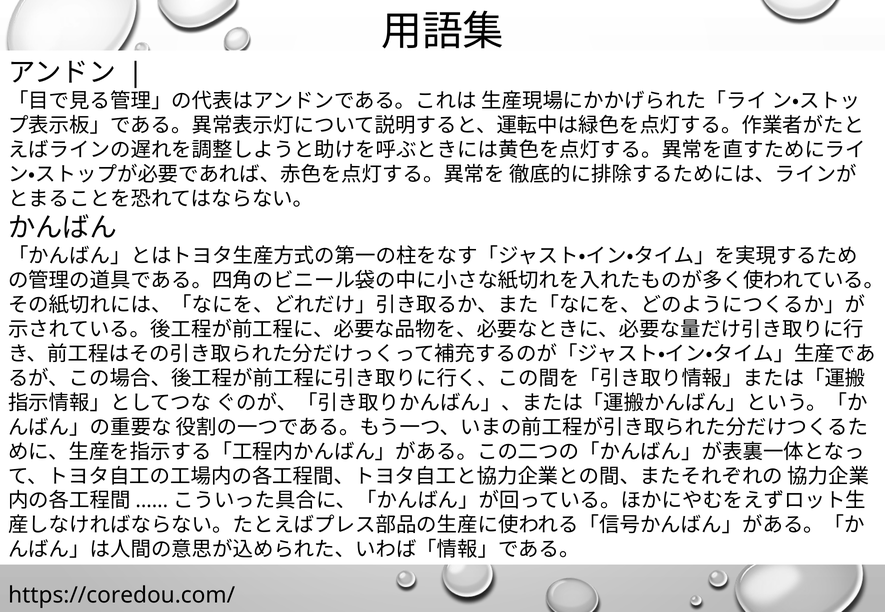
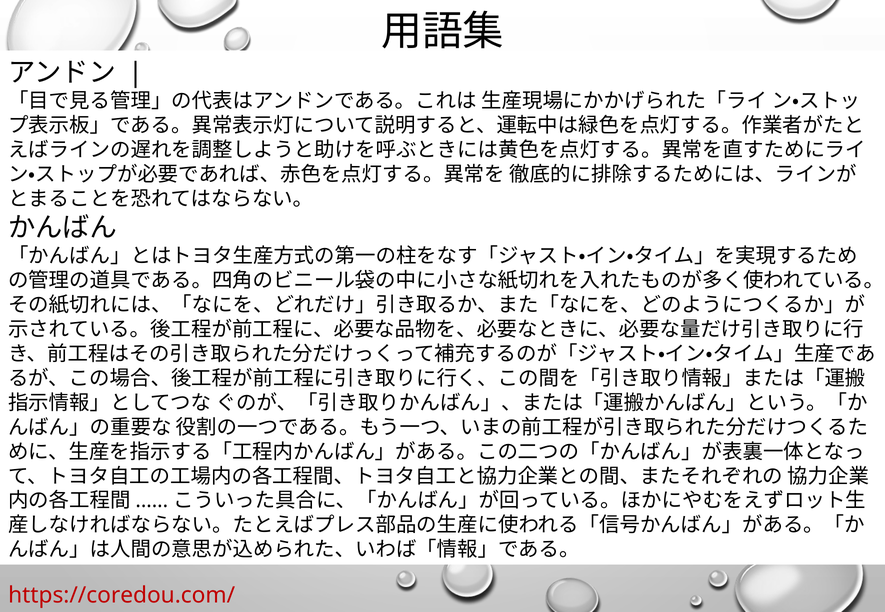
https://coredou.com/ colour: black -> red
